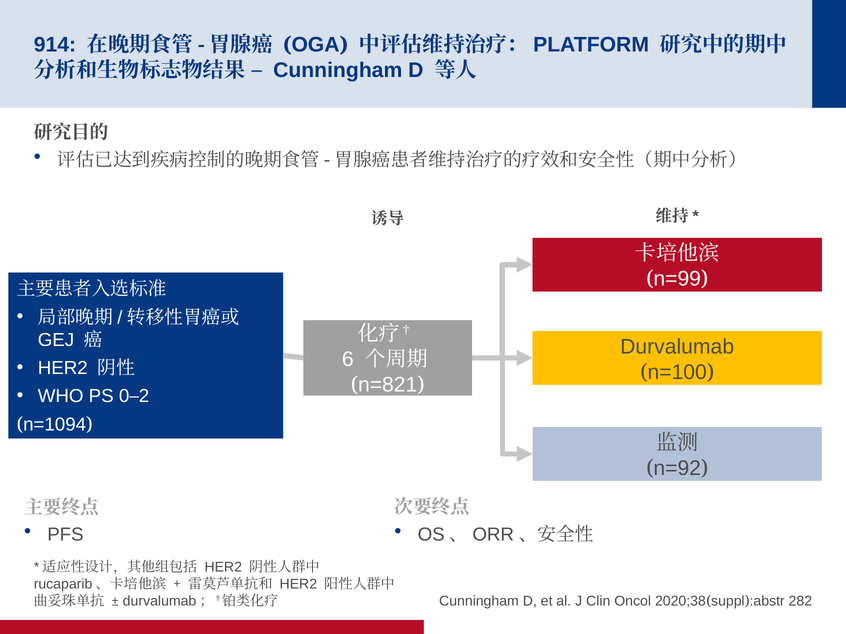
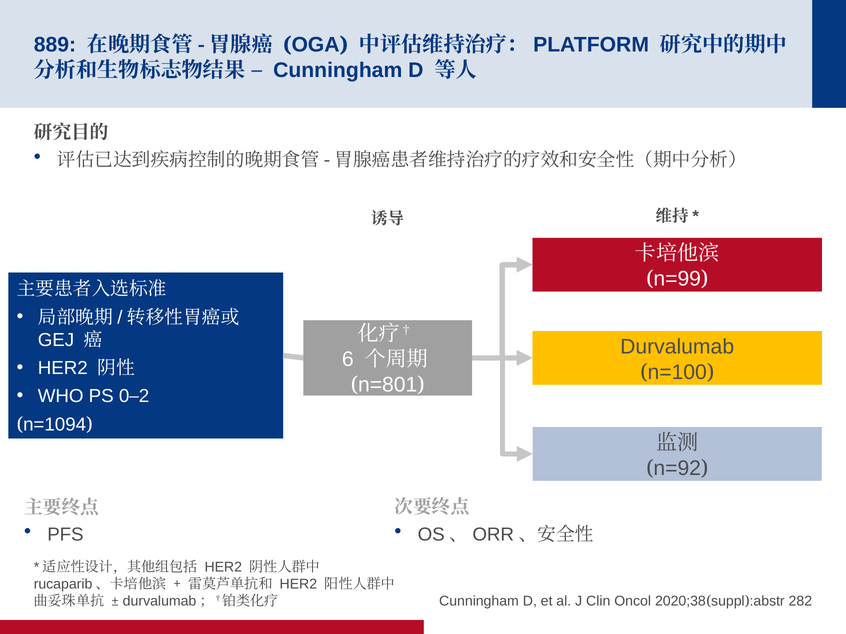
914: 914 -> 889
n=821: n=821 -> n=801
